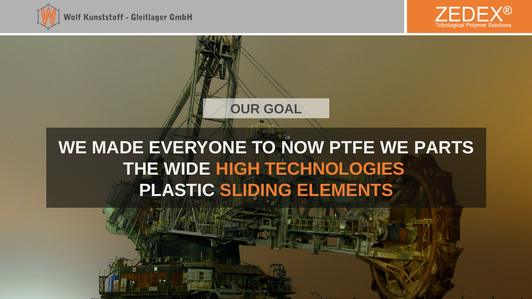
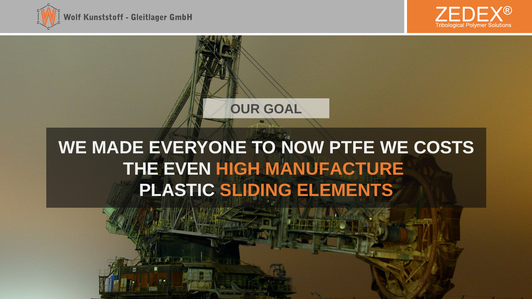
PARTS: PARTS -> COSTS
WIDE: WIDE -> EVEN
TECHNOLOGIES: TECHNOLOGIES -> MANUFACTURE
